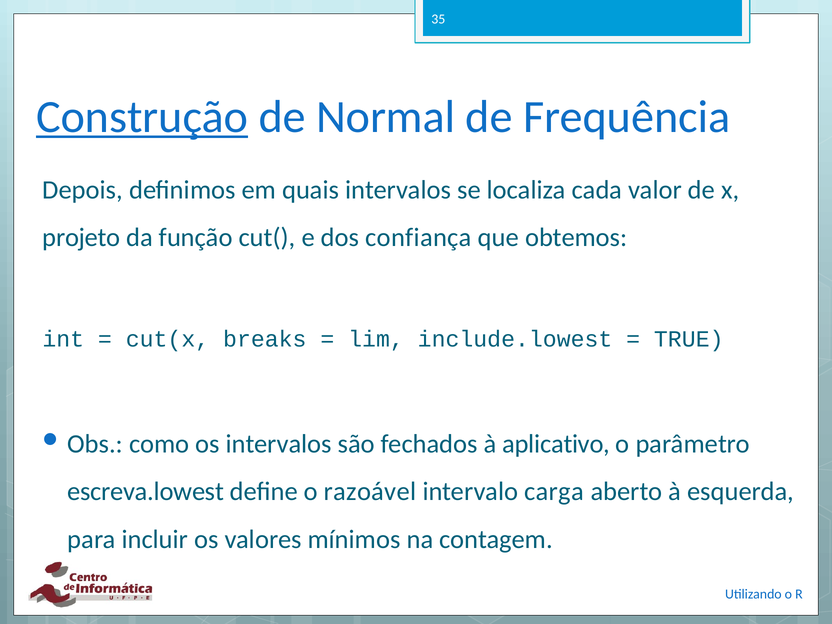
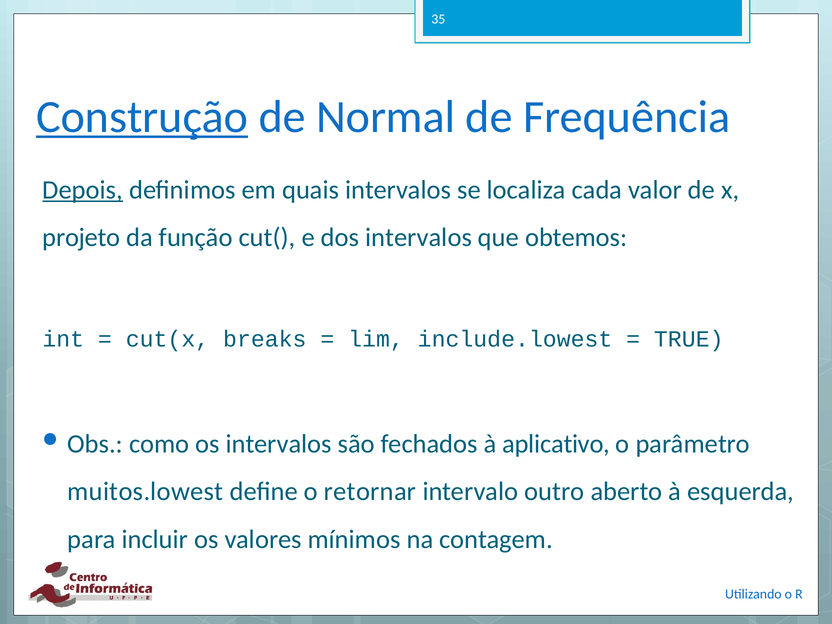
Depois underline: none -> present
dos confiança: confiança -> intervalos
escreva.lowest: escreva.lowest -> muitos.lowest
razoável: razoável -> retornar
carga: carga -> outro
